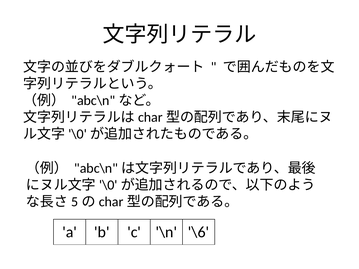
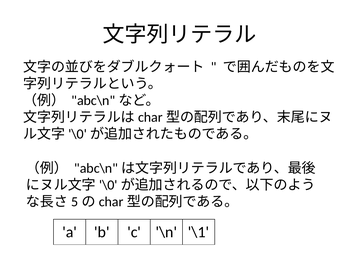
\6: \6 -> \1
